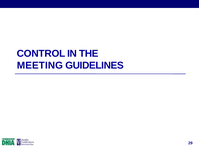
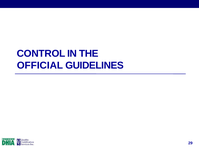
MEETING: MEETING -> OFFICIAL
